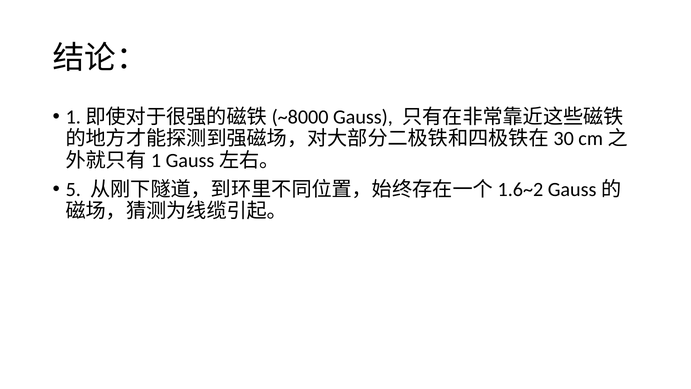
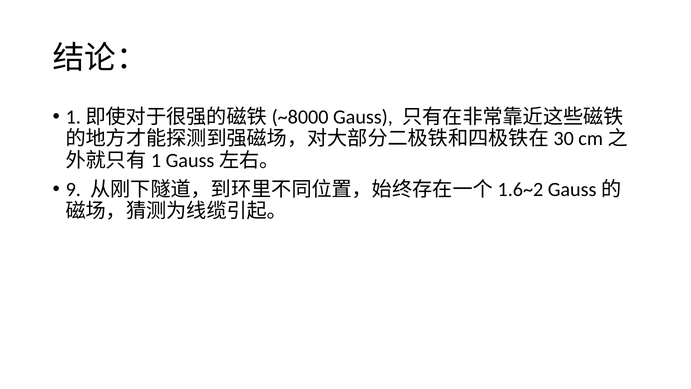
5: 5 -> 9
